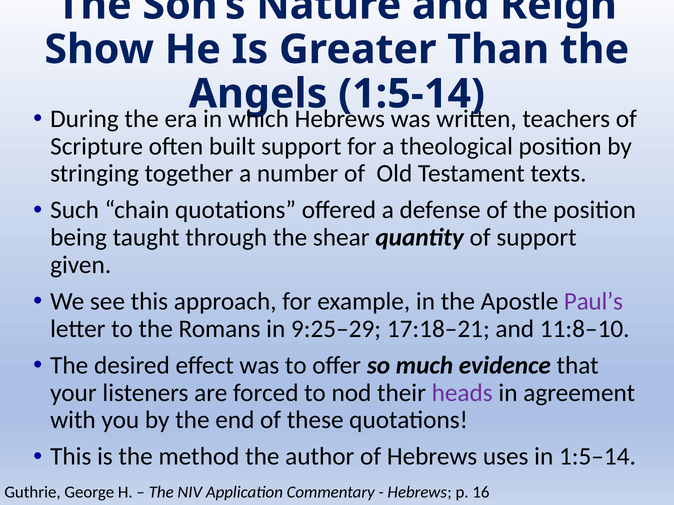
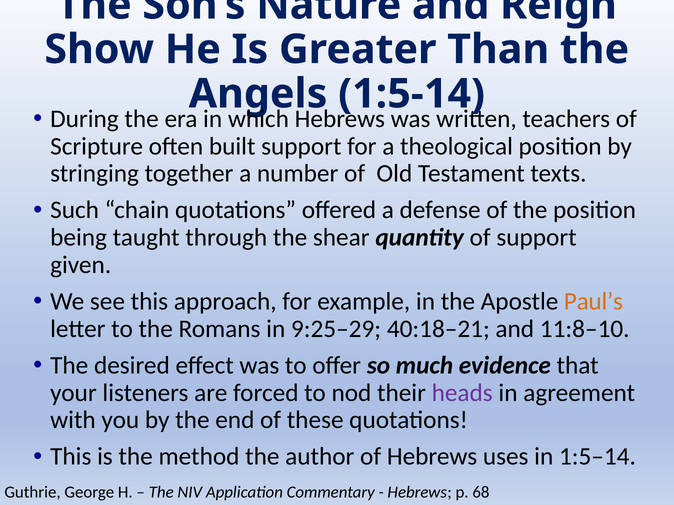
Paul’s colour: purple -> orange
17:18–21: 17:18–21 -> 40:18–21
16: 16 -> 68
